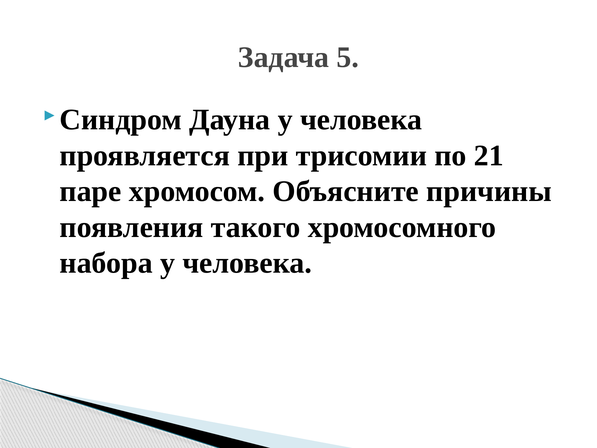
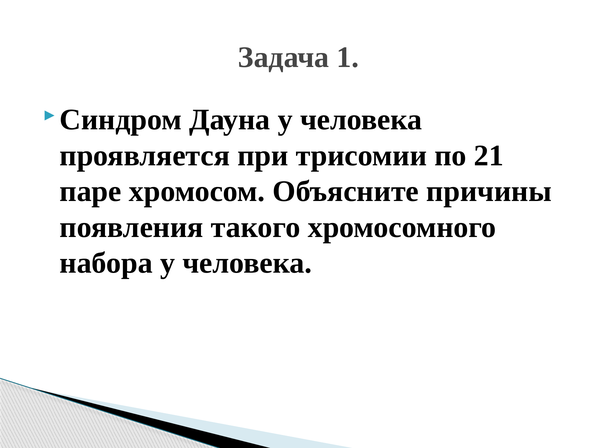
5: 5 -> 1
